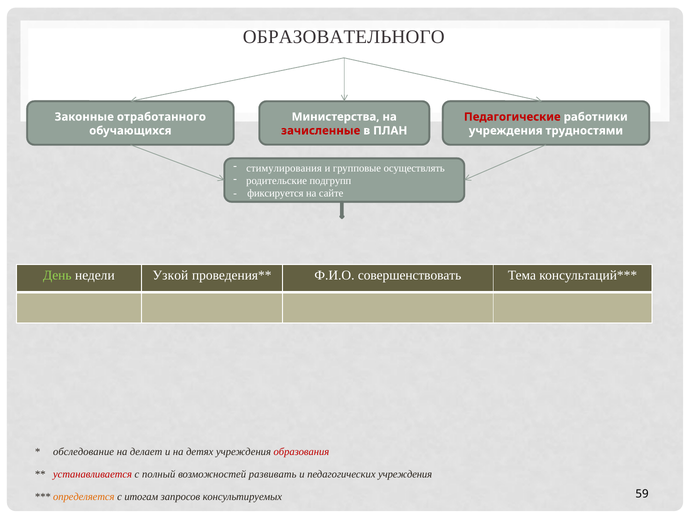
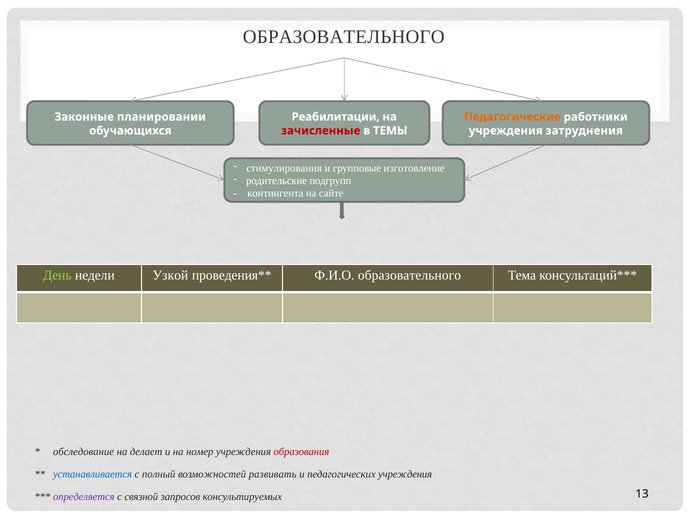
Министерства: Министерства -> Реабилитации
отработанного: отработанного -> планировании
Педагогические colour: red -> orange
ПЛАН: ПЛАН -> ТЕМЫ
трудностями: трудностями -> затруднения
осуществлять: осуществлять -> изготовление
фиксируется: фиксируется -> контингента
Ф.И.О совершенствовать: совершенствовать -> образовательного
детях: детях -> номер
устанавливается colour: red -> blue
определяется colour: orange -> purple
итогам: итогам -> связной
59: 59 -> 13
